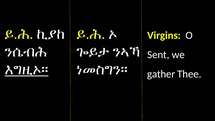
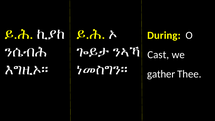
Virgins: Virgins -> During
Sent: Sent -> Cast
እግዚኦ። underline: present -> none
